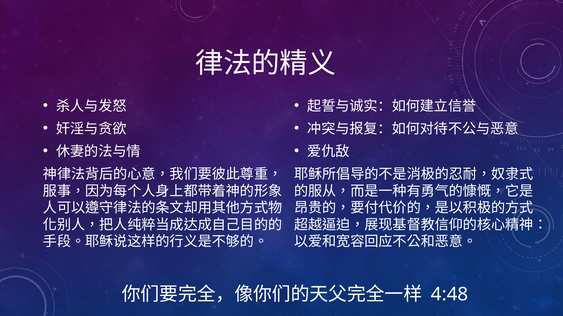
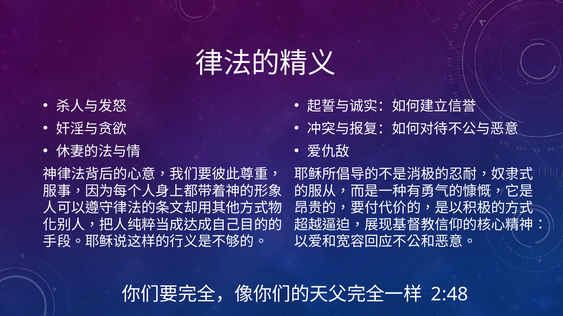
4:48: 4:48 -> 2:48
